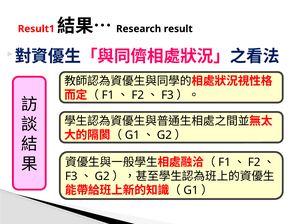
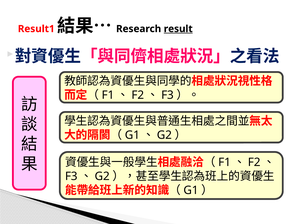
result underline: none -> present
